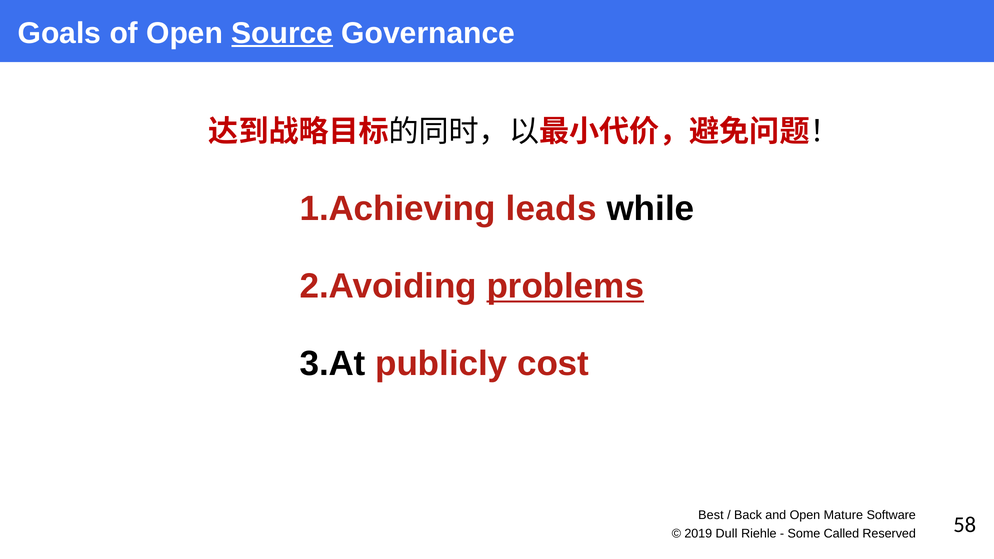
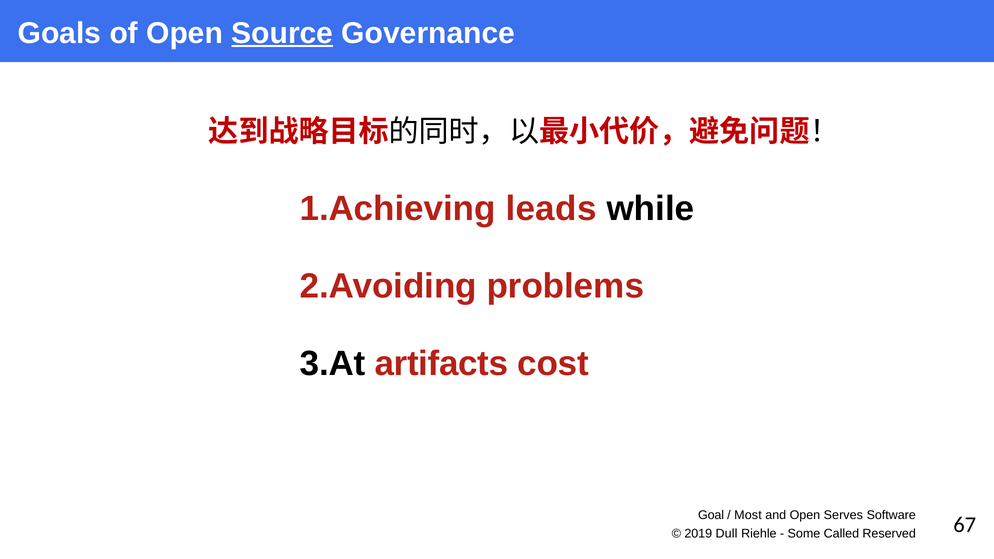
problems underline: present -> none
publicly: publicly -> artifacts
Best: Best -> Goal
Back: Back -> Most
Mature: Mature -> Serves
58: 58 -> 67
